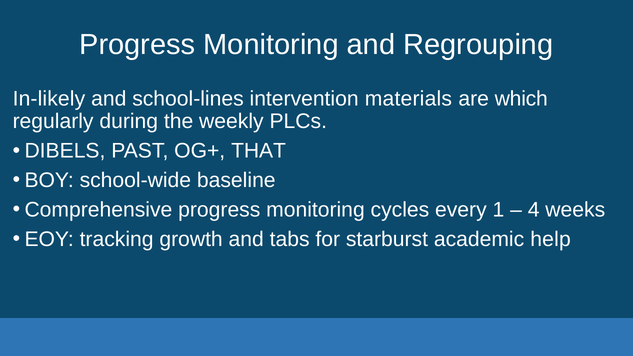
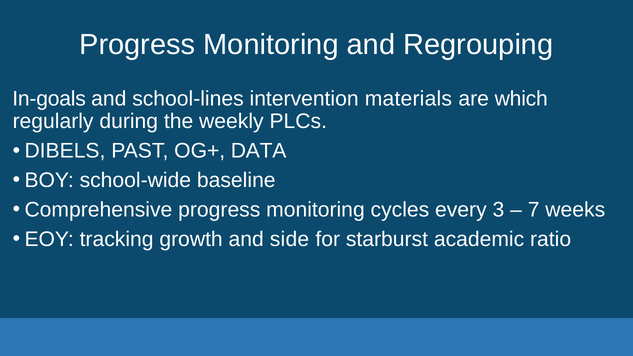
In-likely: In-likely -> In-goals
THAT: THAT -> DATA
1: 1 -> 3
4: 4 -> 7
tabs: tabs -> side
help: help -> ratio
